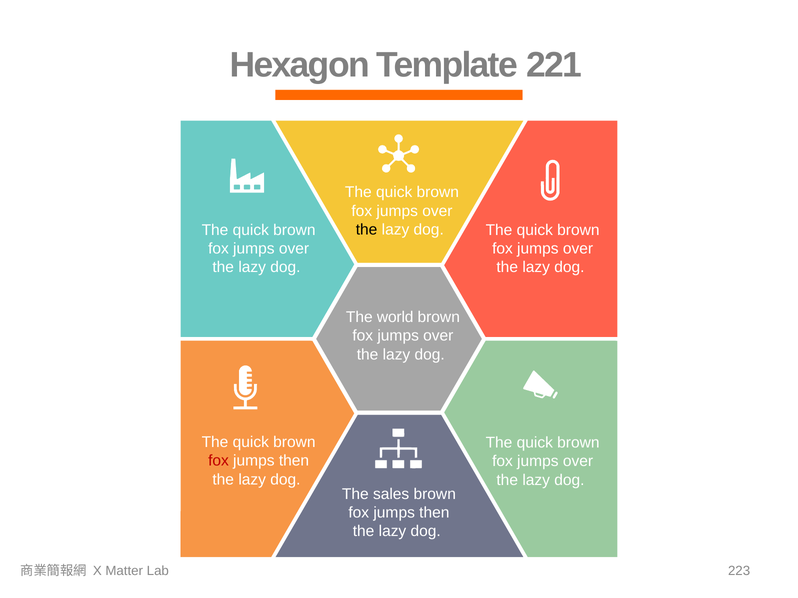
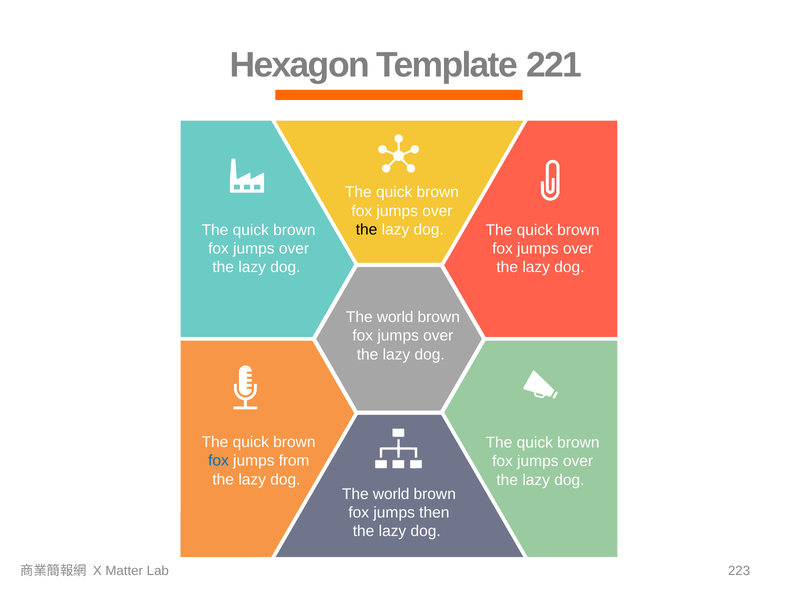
fox at (218, 461) colour: red -> blue
then at (294, 461): then -> from
sales at (391, 494): sales -> world
